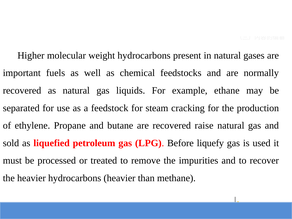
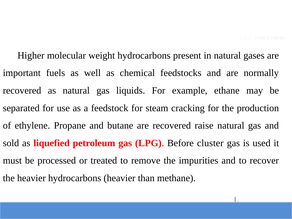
liquefy: liquefy -> cluster
